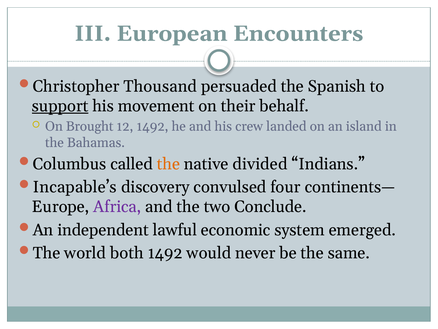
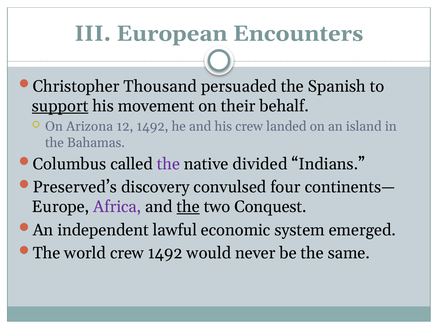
Brought: Brought -> Arizona
the at (168, 164) colour: orange -> purple
Incapable’s: Incapable’s -> Preserved’s
the at (188, 207) underline: none -> present
Conclude: Conclude -> Conquest
world both: both -> crew
